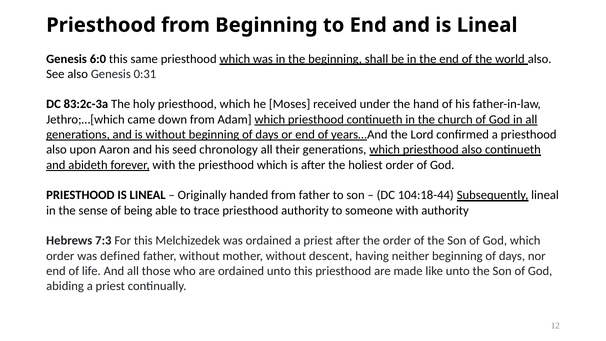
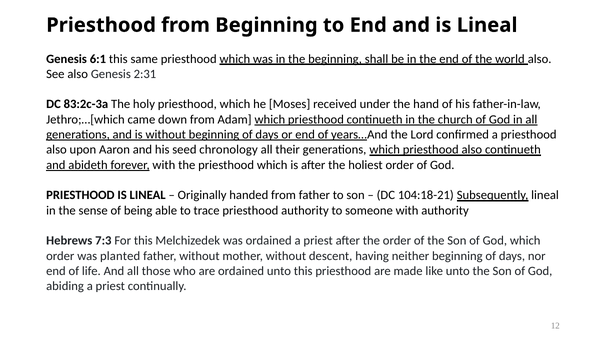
6:0: 6:0 -> 6:1
0:31: 0:31 -> 2:31
104:18-44: 104:18-44 -> 104:18-21
defined: defined -> planted
